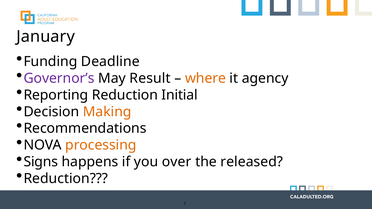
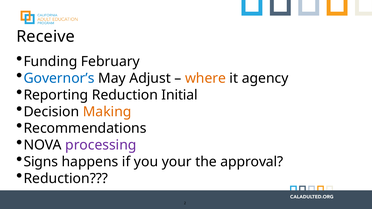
January: January -> Receive
Deadline: Deadline -> February
Governor’s colour: purple -> blue
Result: Result -> Adjust
processing colour: orange -> purple
over: over -> your
released: released -> approval
